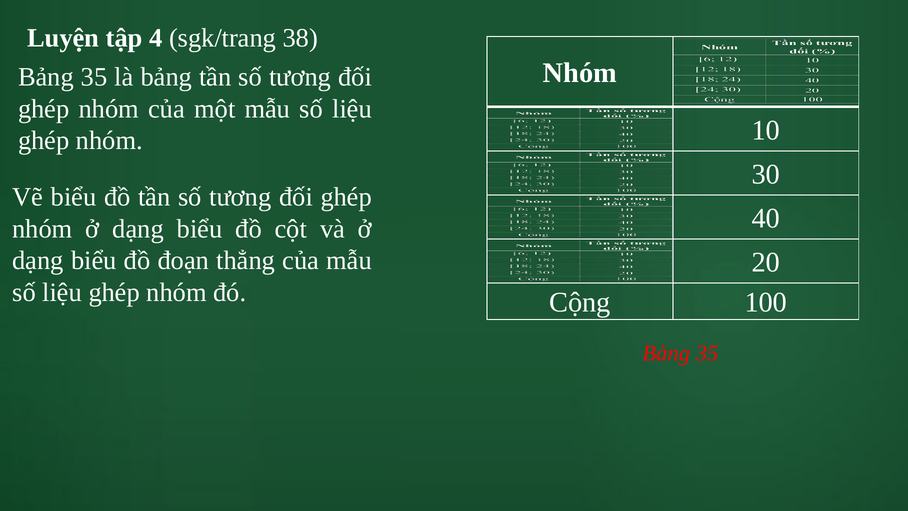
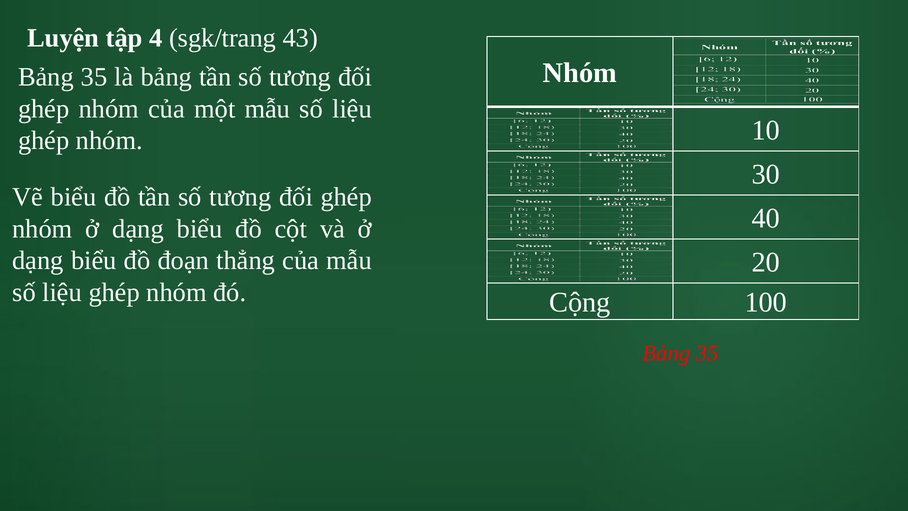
38: 38 -> 43
